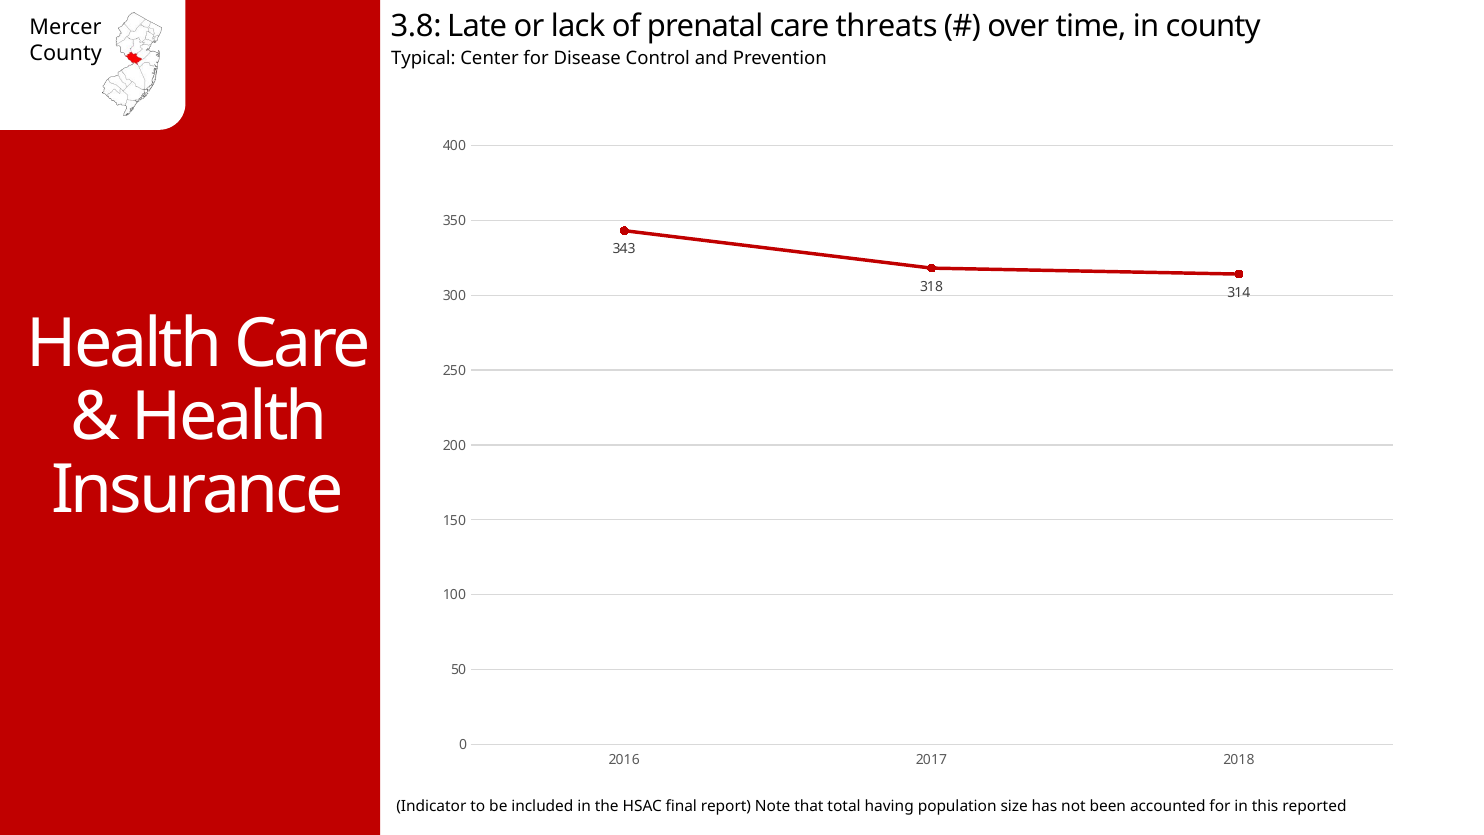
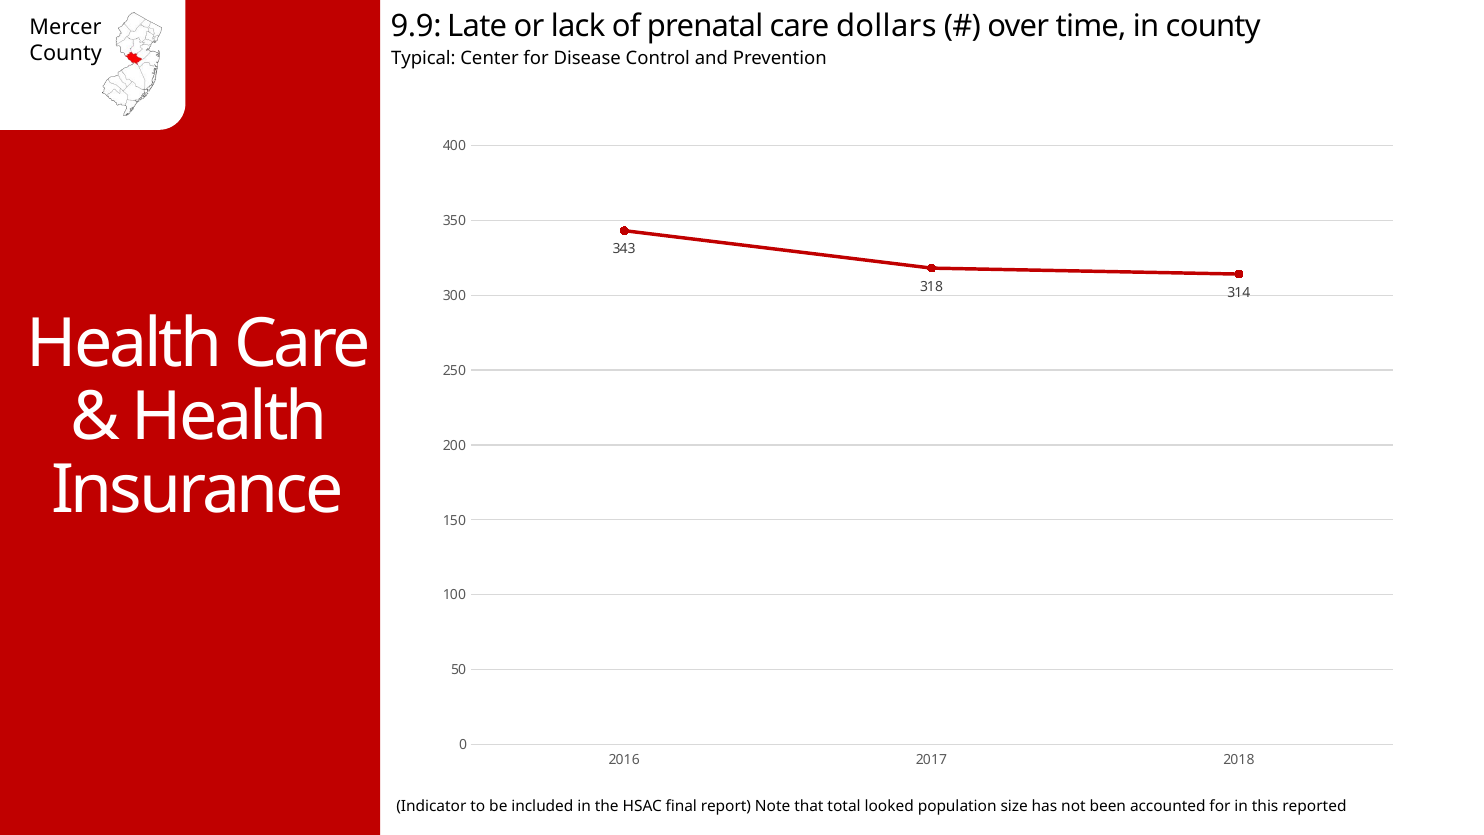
3.8: 3.8 -> 9.9
threats: threats -> dollars
having: having -> looked
